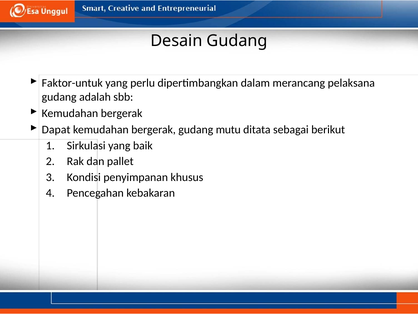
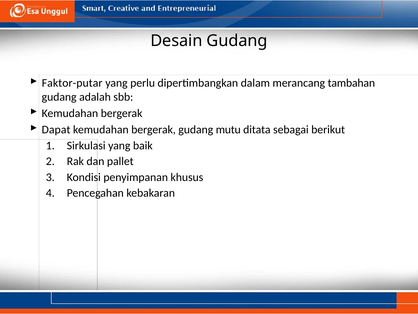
Faktor-untuk: Faktor-untuk -> Faktor-putar
pelaksana: pelaksana -> tambahan
